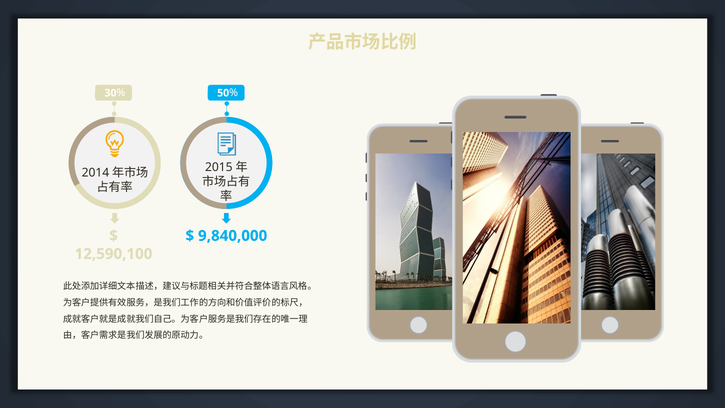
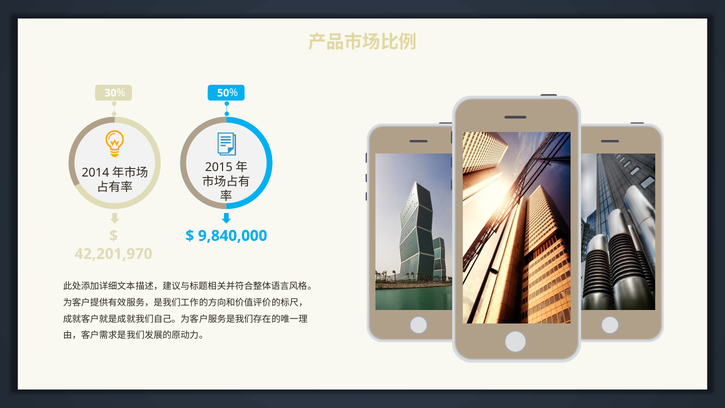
12,590,100: 12,590,100 -> 42,201,970
